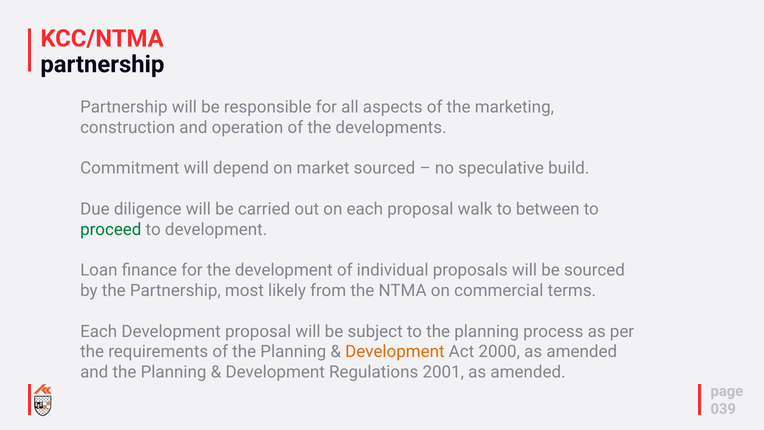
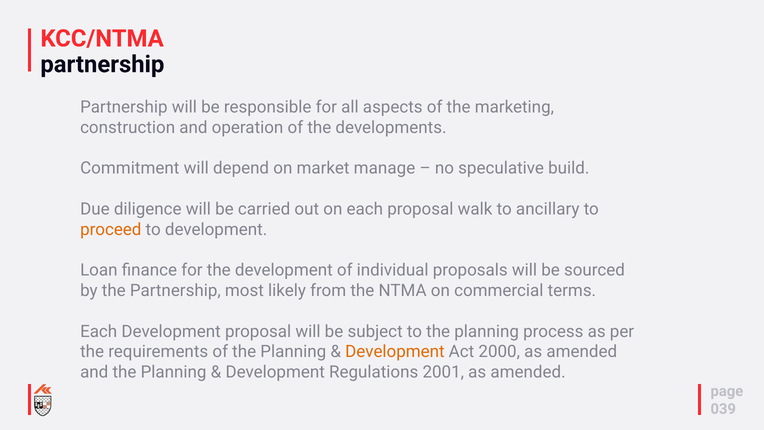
market sourced: sourced -> manage
between: between -> ancillary
proceed colour: green -> orange
